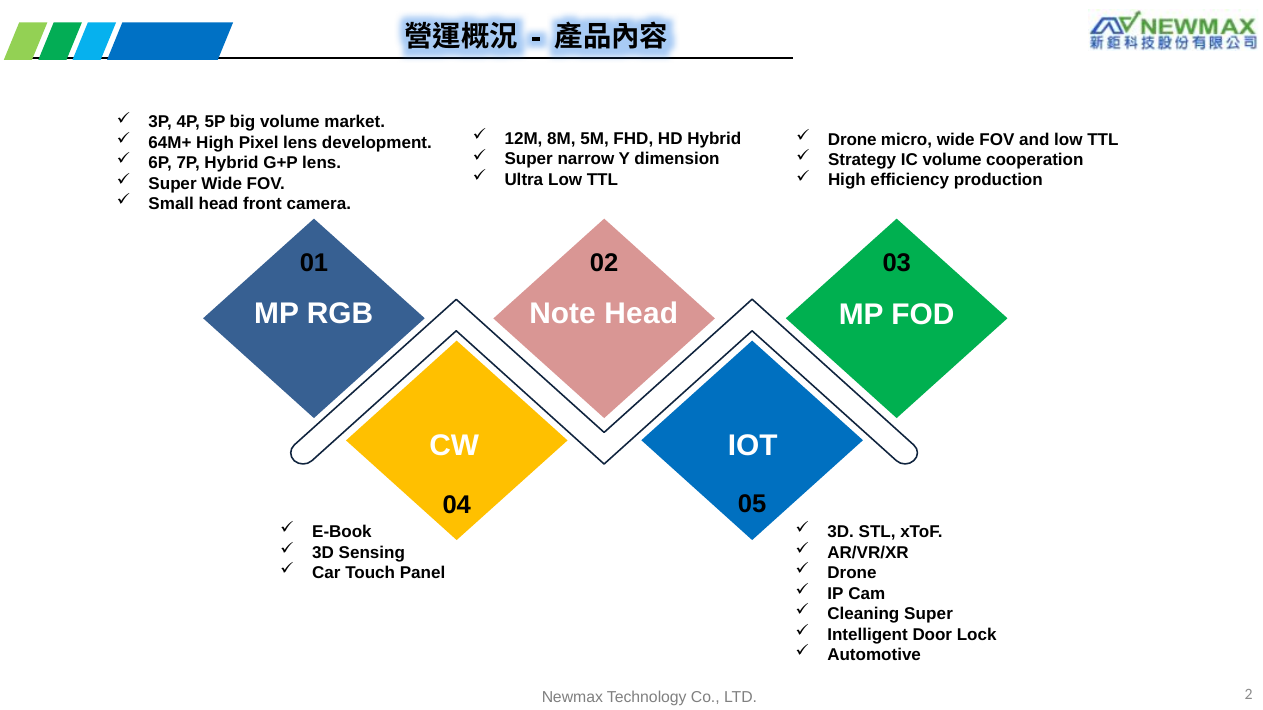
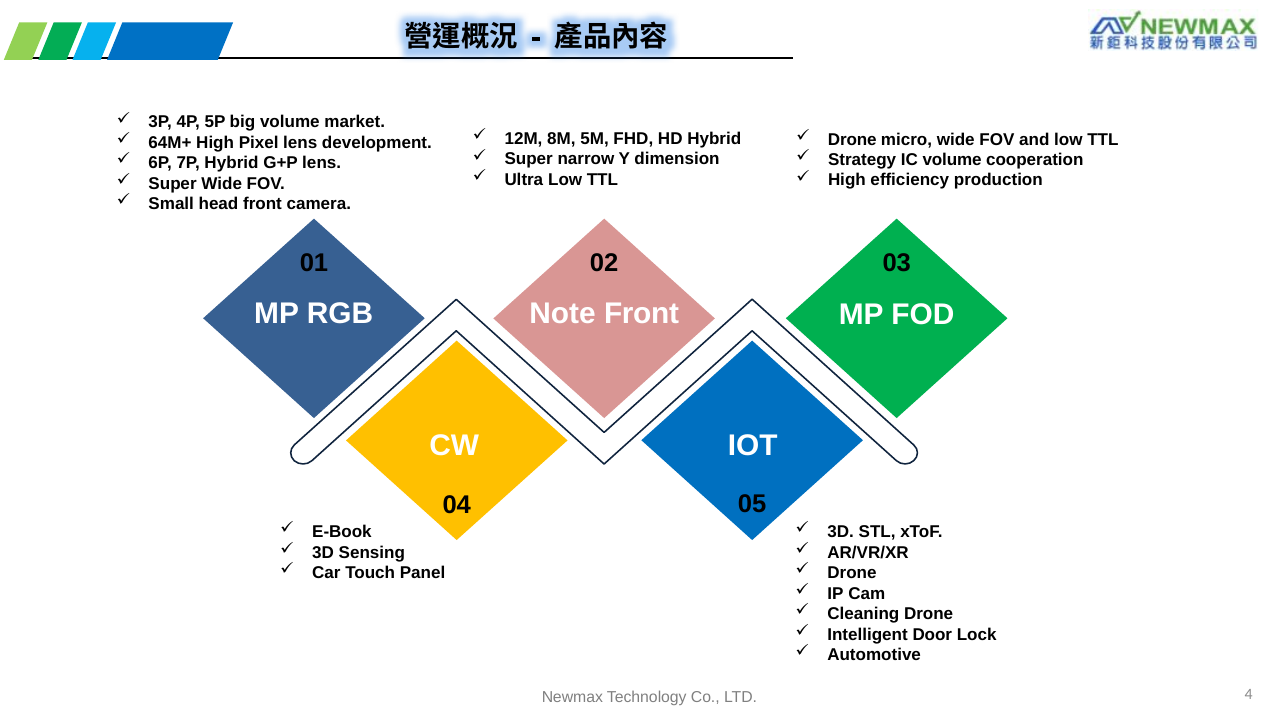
Note Head: Head -> Front
Cleaning Super: Super -> Drone
2: 2 -> 4
